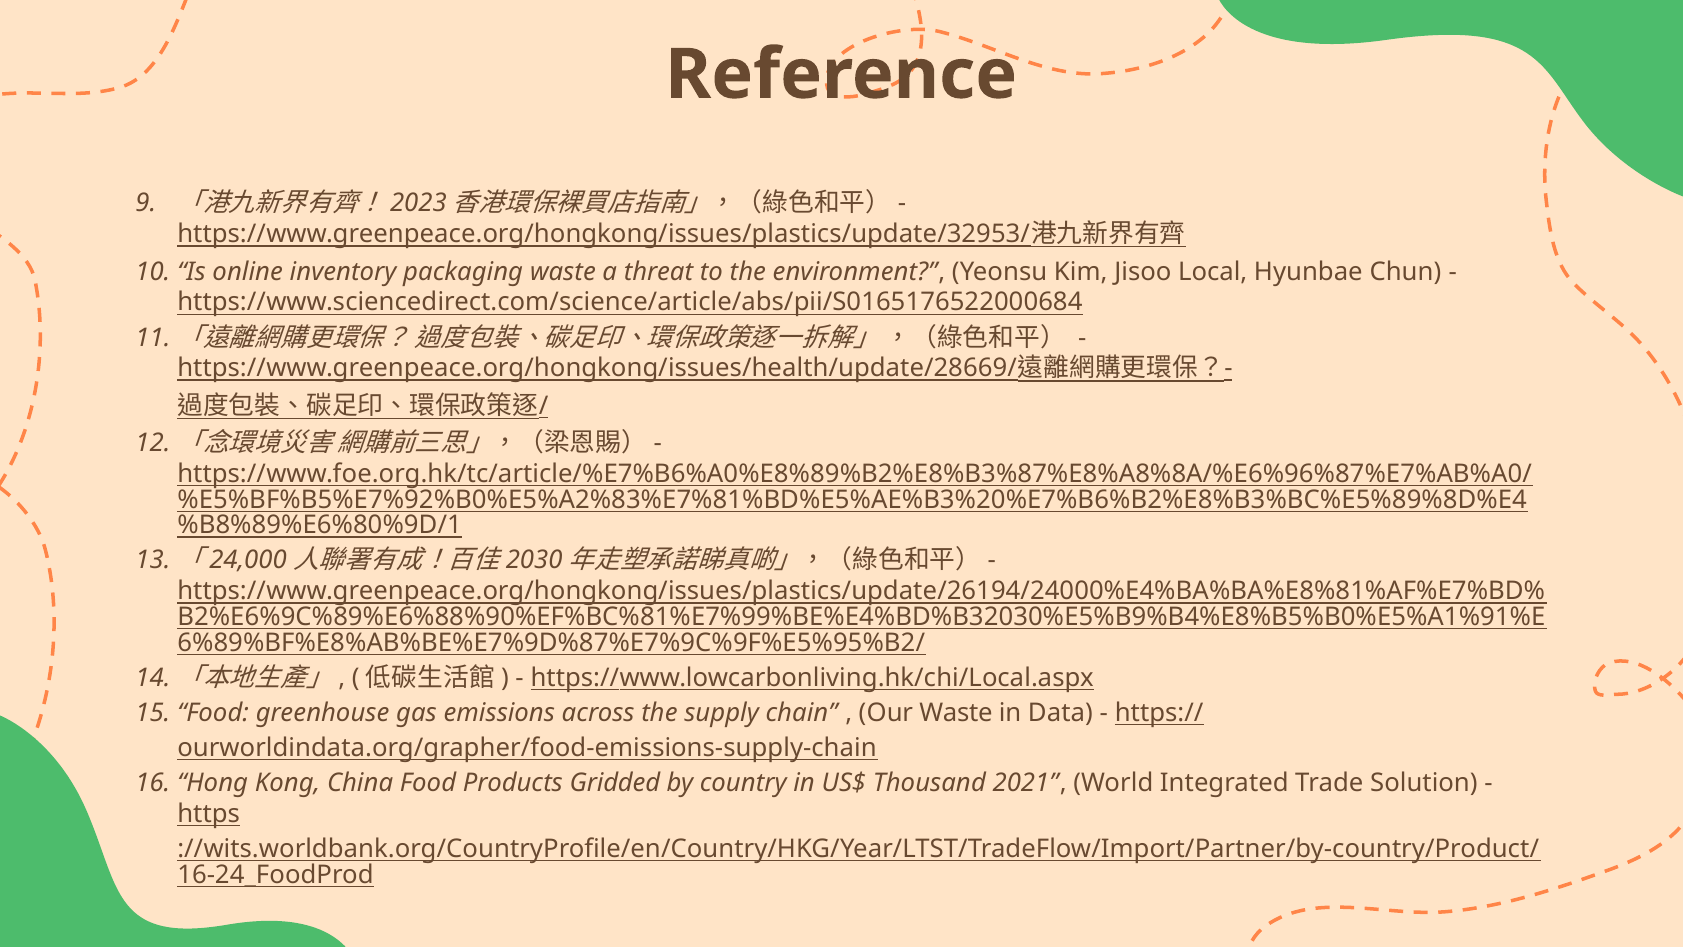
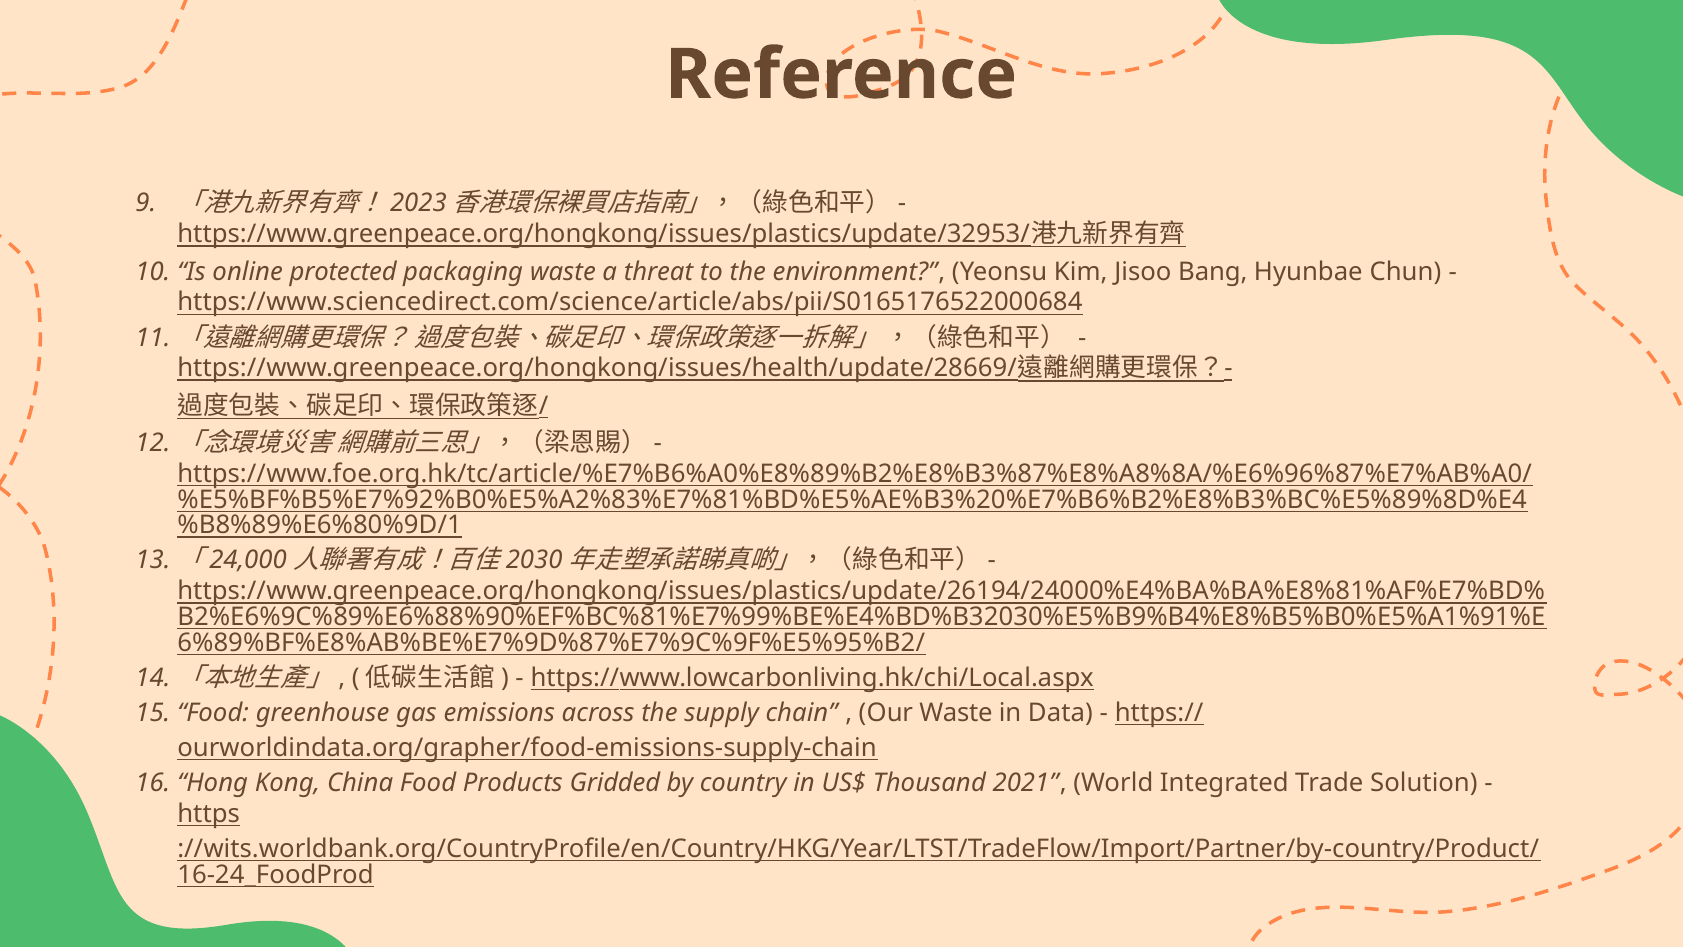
inventory: inventory -> protected
Local: Local -> Bang
